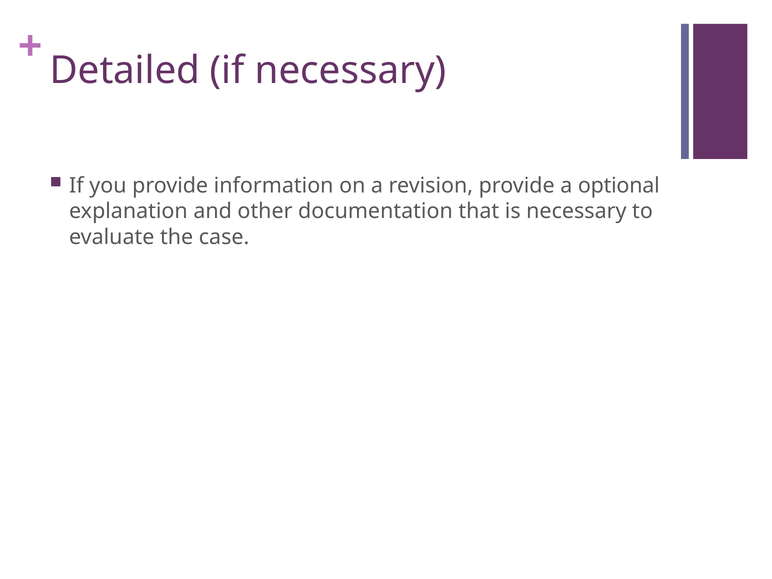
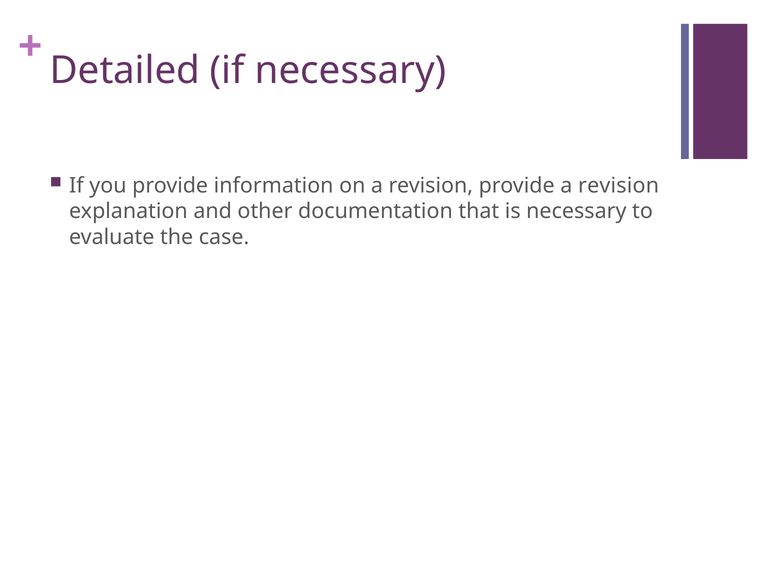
provide a optional: optional -> revision
